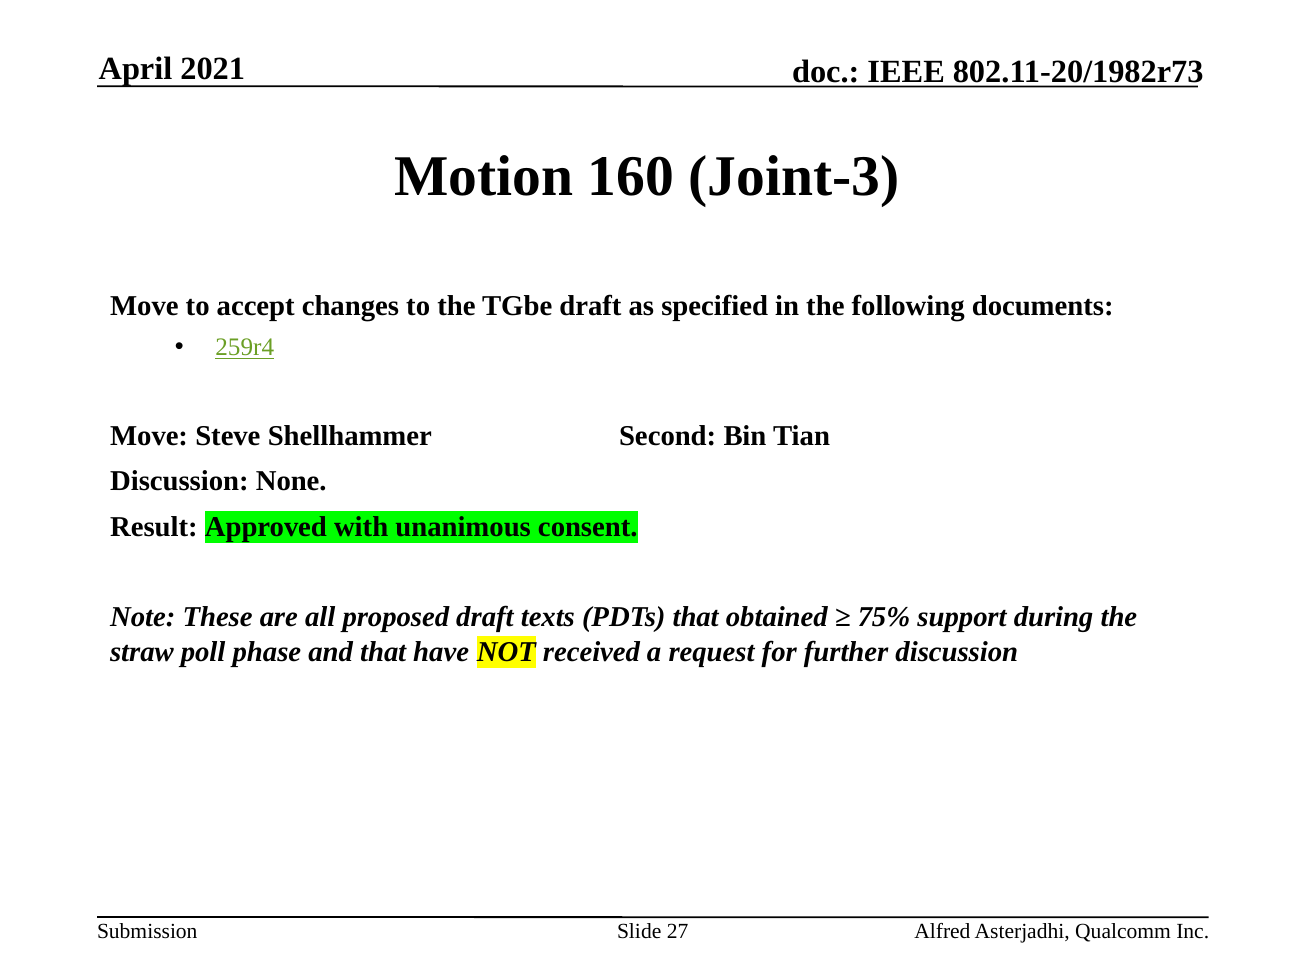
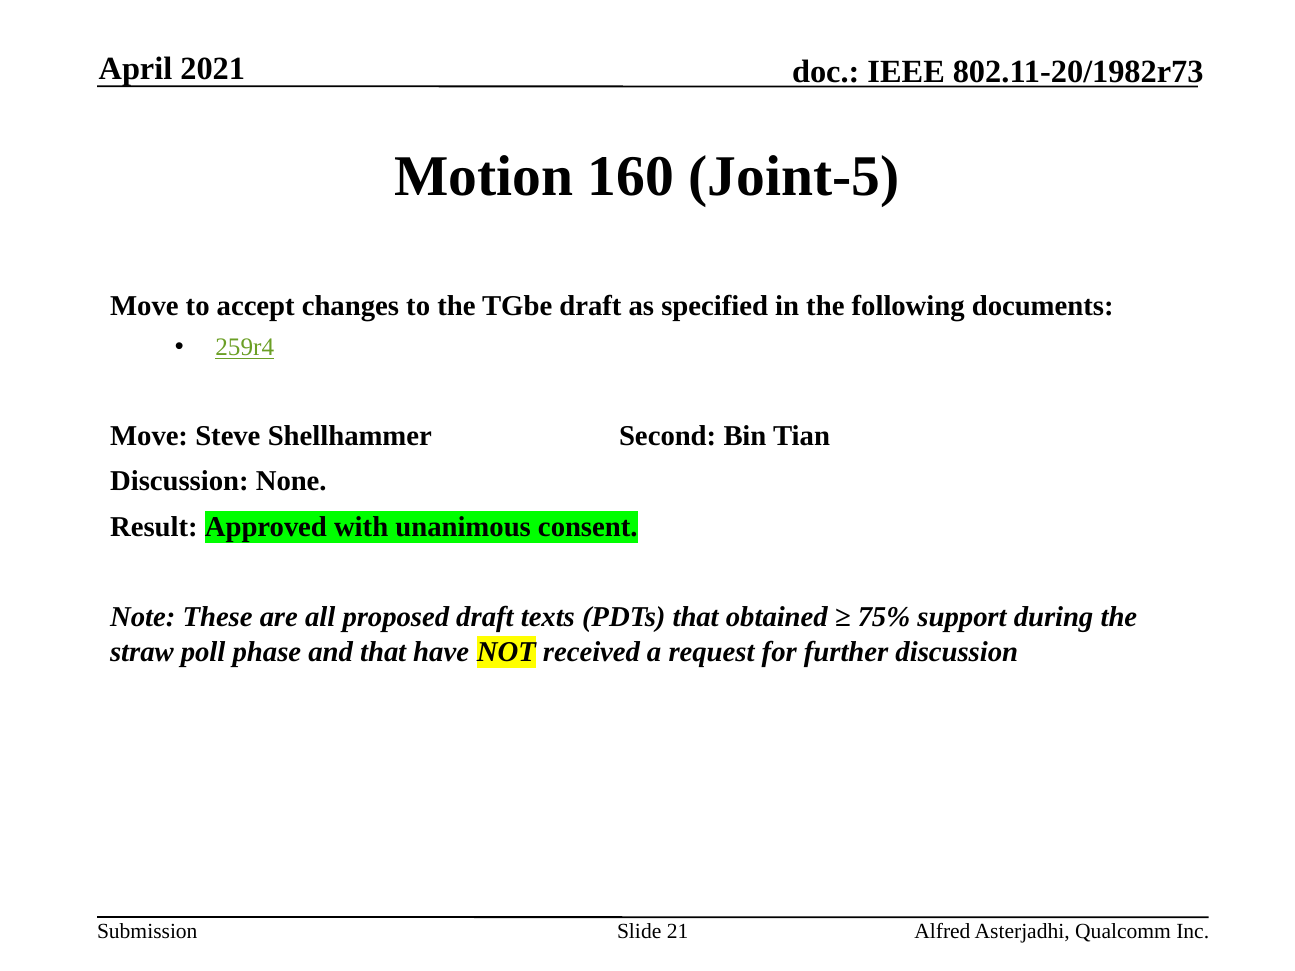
Joint-3: Joint-3 -> Joint-5
27: 27 -> 21
